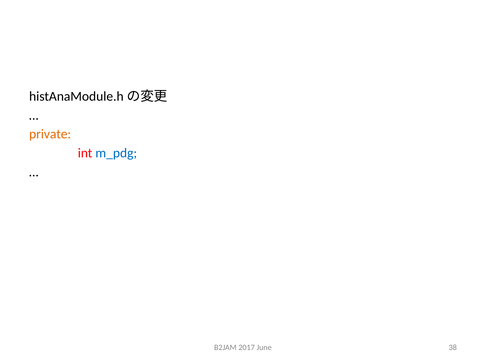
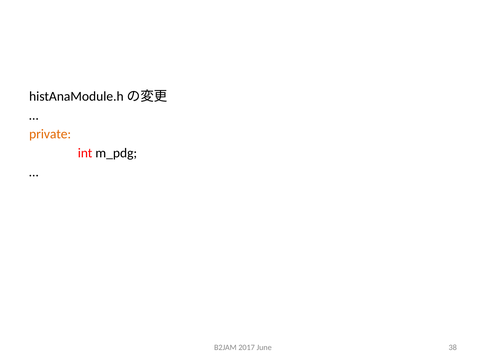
m_pdg colour: blue -> black
